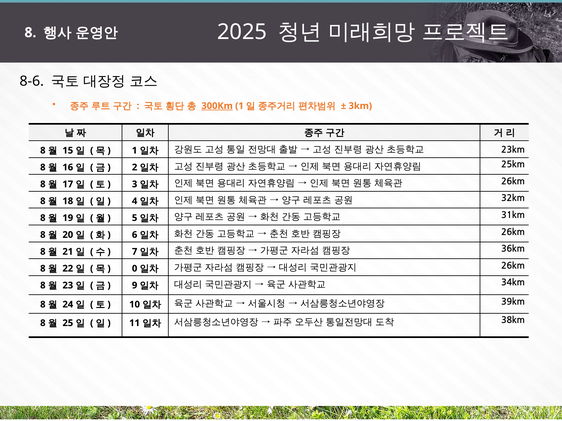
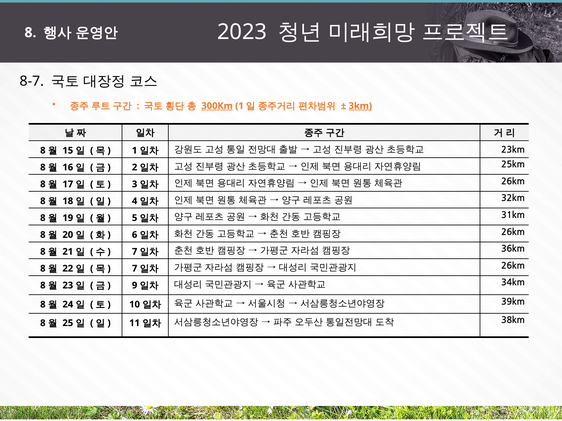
2025: 2025 -> 2023
8-6: 8-6 -> 8-7
3km underline: none -> present
0 at (135, 269): 0 -> 7
